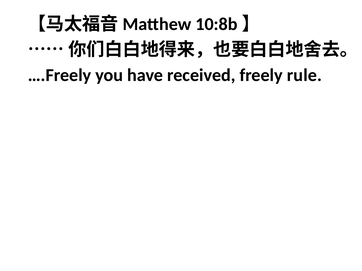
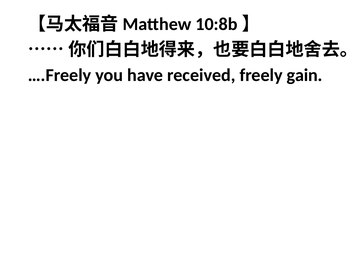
rule: rule -> gain
